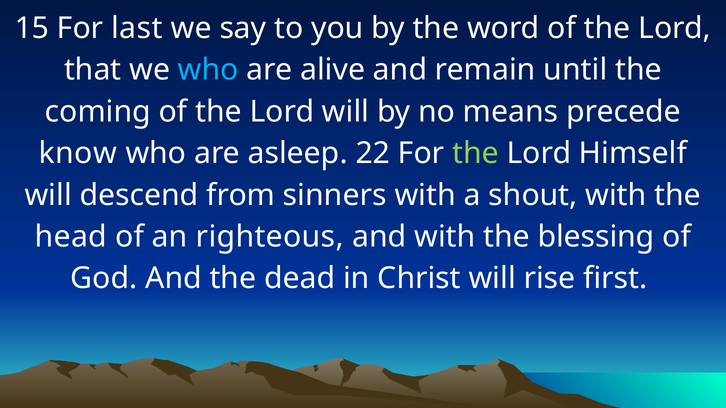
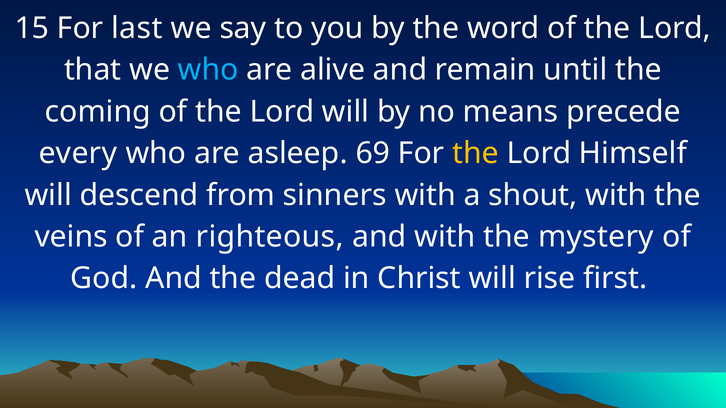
know: know -> every
22: 22 -> 69
the at (475, 153) colour: light green -> yellow
head: head -> veins
blessing: blessing -> mystery
